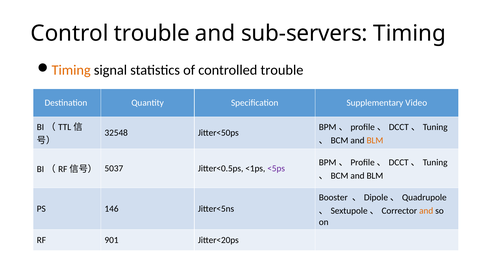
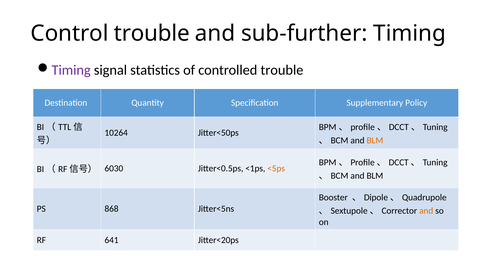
sub-servers: sub-servers -> sub-further
Timing at (71, 70) colour: orange -> purple
Video: Video -> Policy
32548: 32548 -> 10264
5037: 5037 -> 6030
<5ps colour: purple -> orange
146: 146 -> 868
901: 901 -> 641
